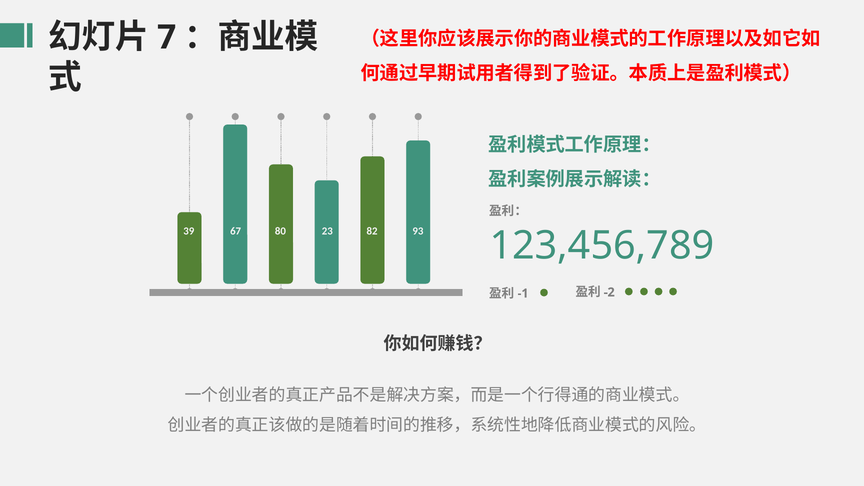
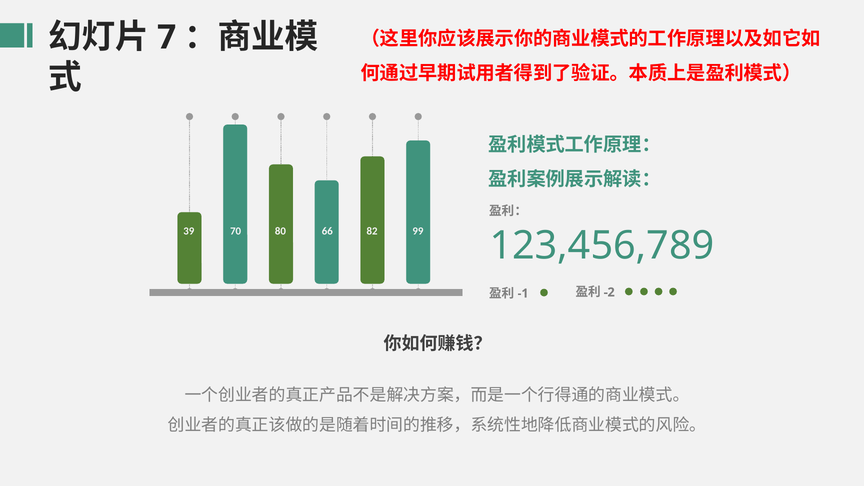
67: 67 -> 70
23: 23 -> 66
93: 93 -> 99
